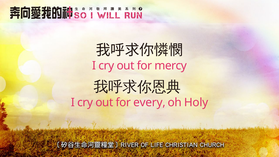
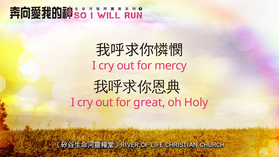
every: every -> great
